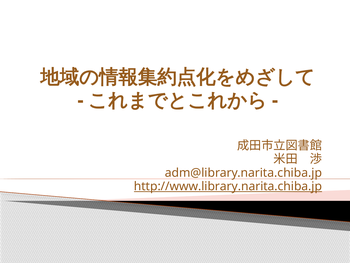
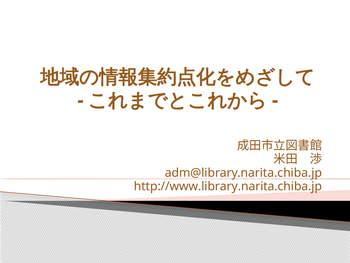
http://www.library.narita.chiba.jp underline: present -> none
